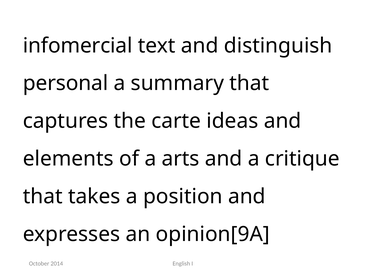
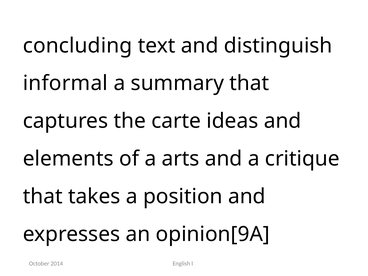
infomercial: infomercial -> concluding
personal: personal -> informal
